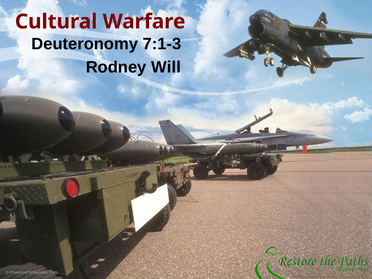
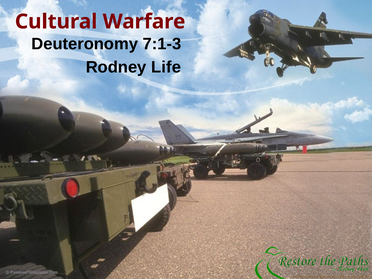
Will: Will -> Life
